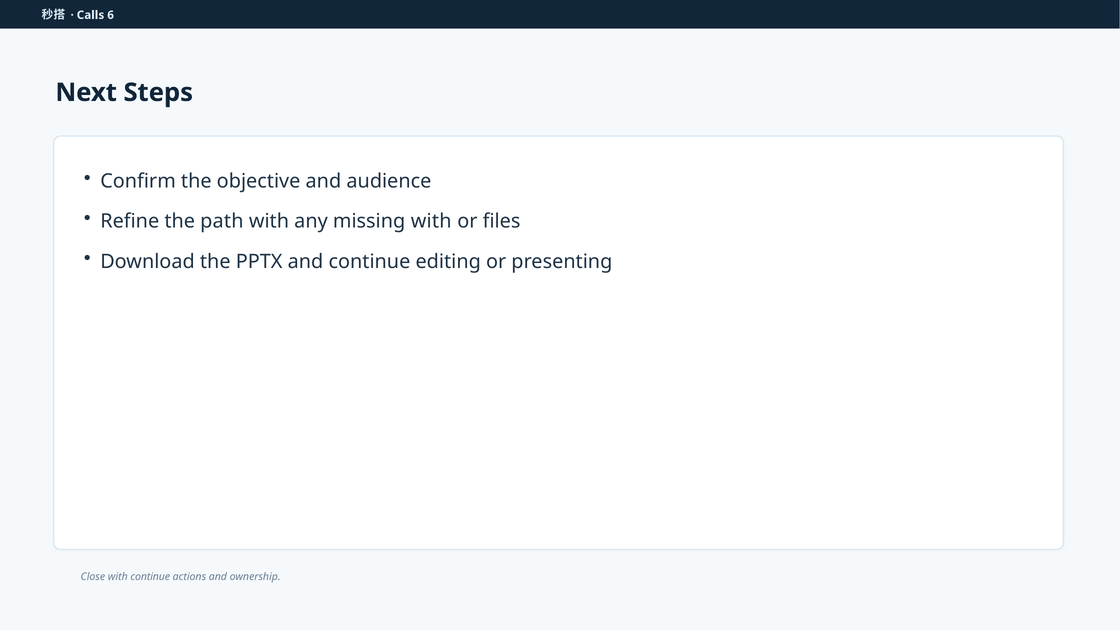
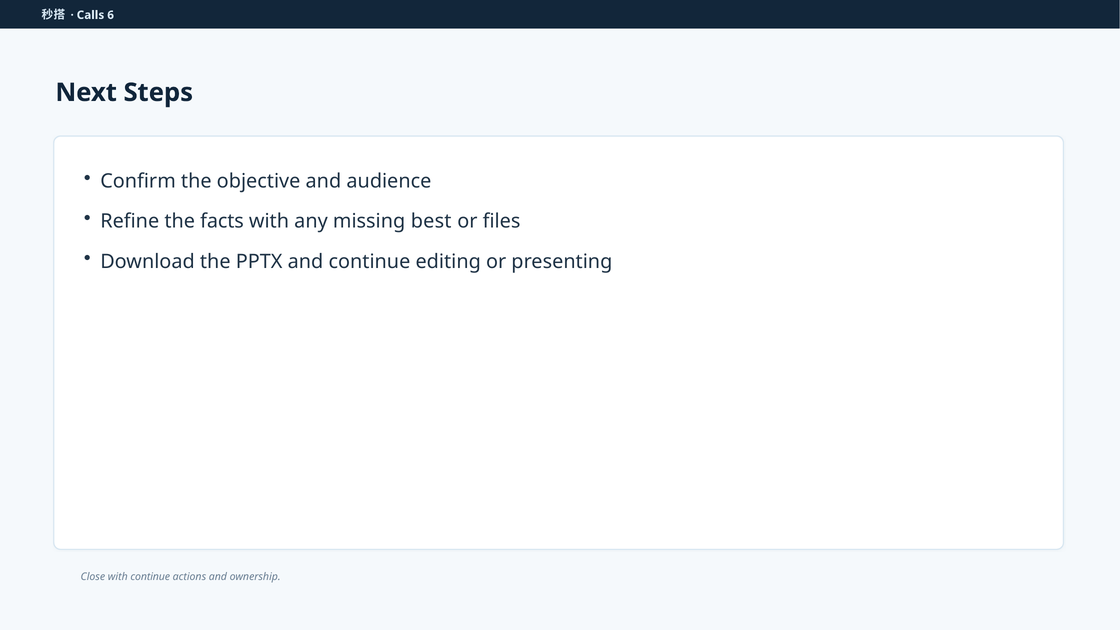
path: path -> facts
missing with: with -> best
